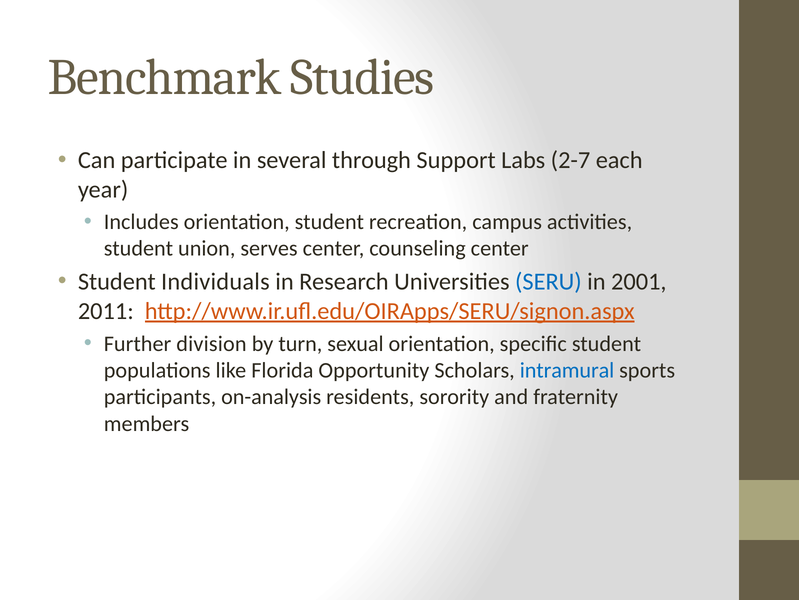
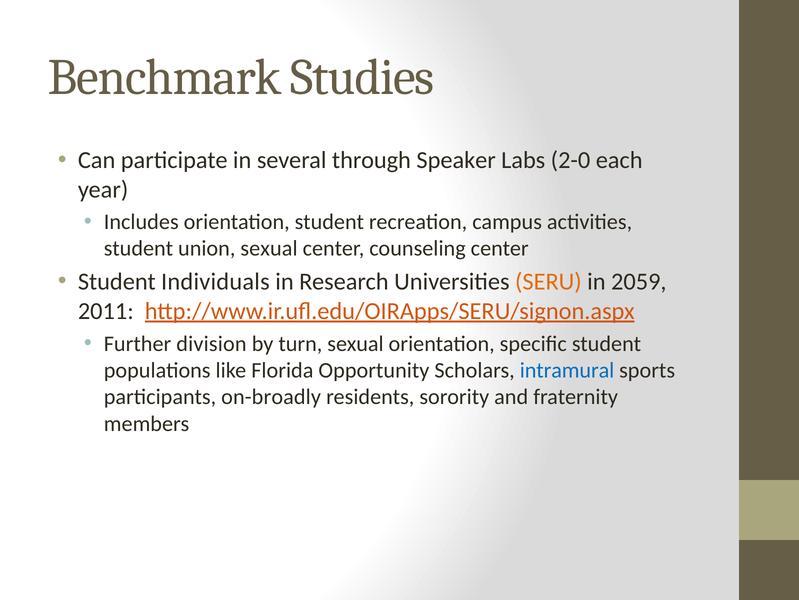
Support: Support -> Speaker
2-7: 2-7 -> 2-0
union serves: serves -> sexual
SERU colour: blue -> orange
2001: 2001 -> 2059
on-analysis: on-analysis -> on-broadly
